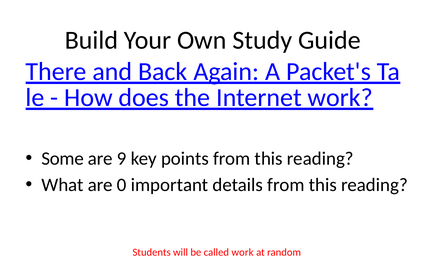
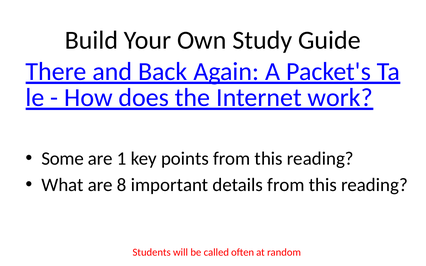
9: 9 -> 1
0: 0 -> 8
called work: work -> often
